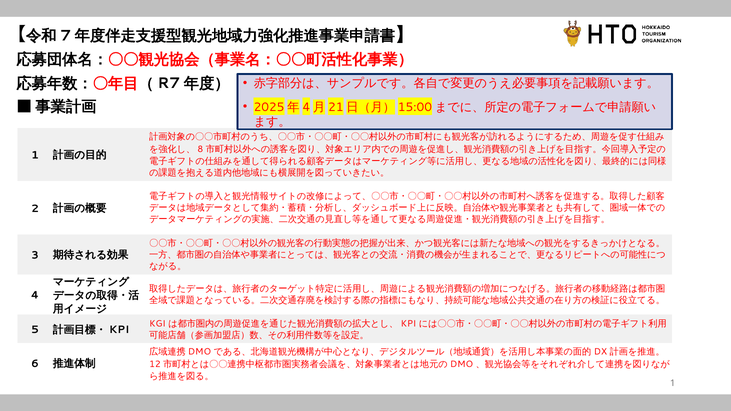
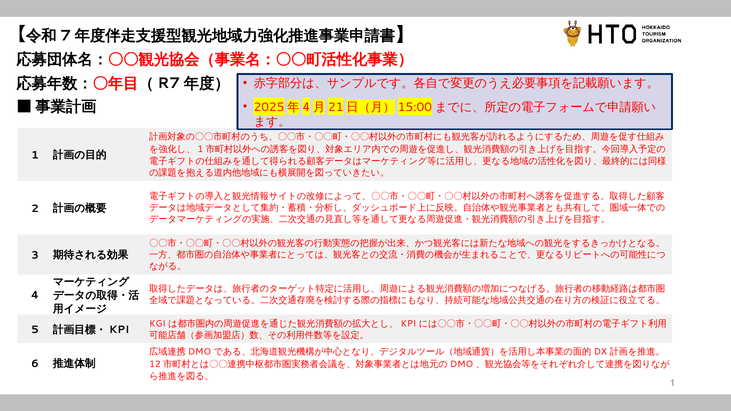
8 at (200, 149): 8 -> 1
